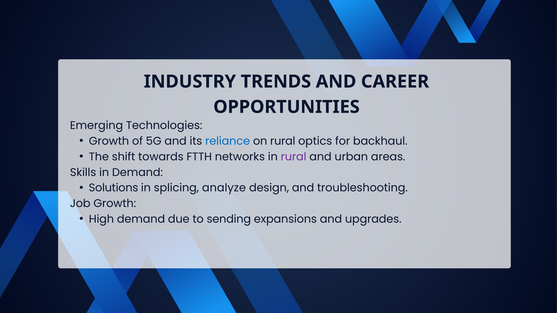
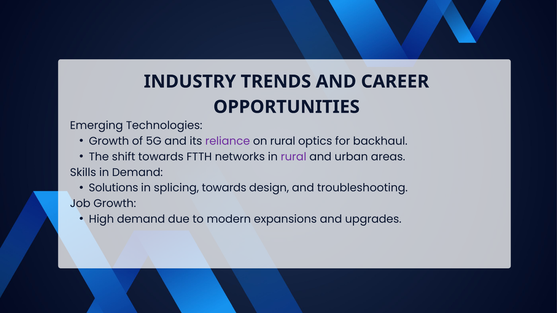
reliance colour: blue -> purple
splicing analyze: analyze -> towards
sending: sending -> modern
